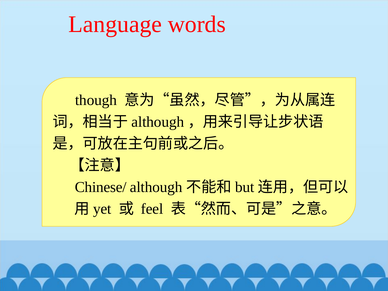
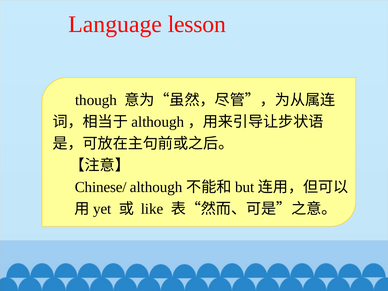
words: words -> lesson
feel: feel -> like
